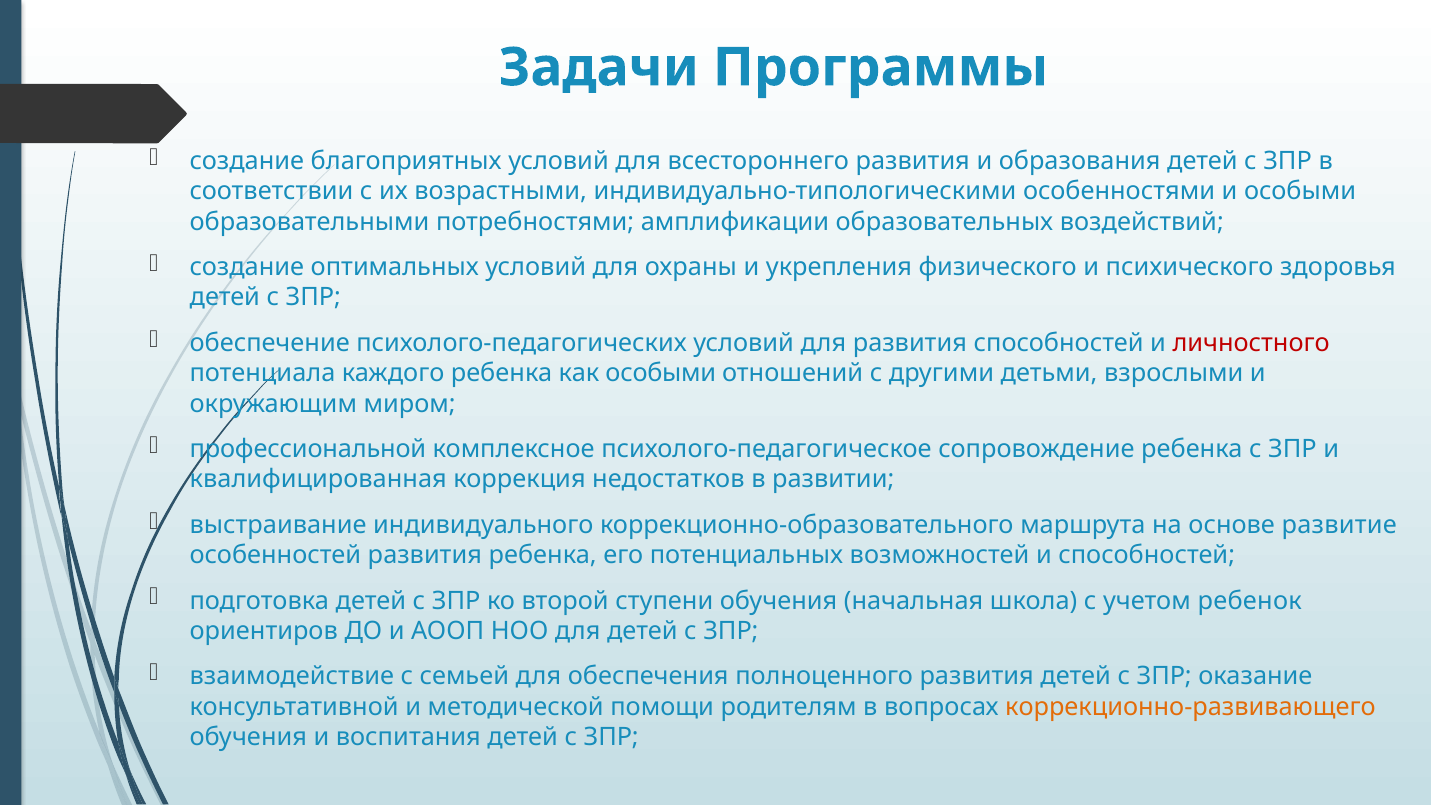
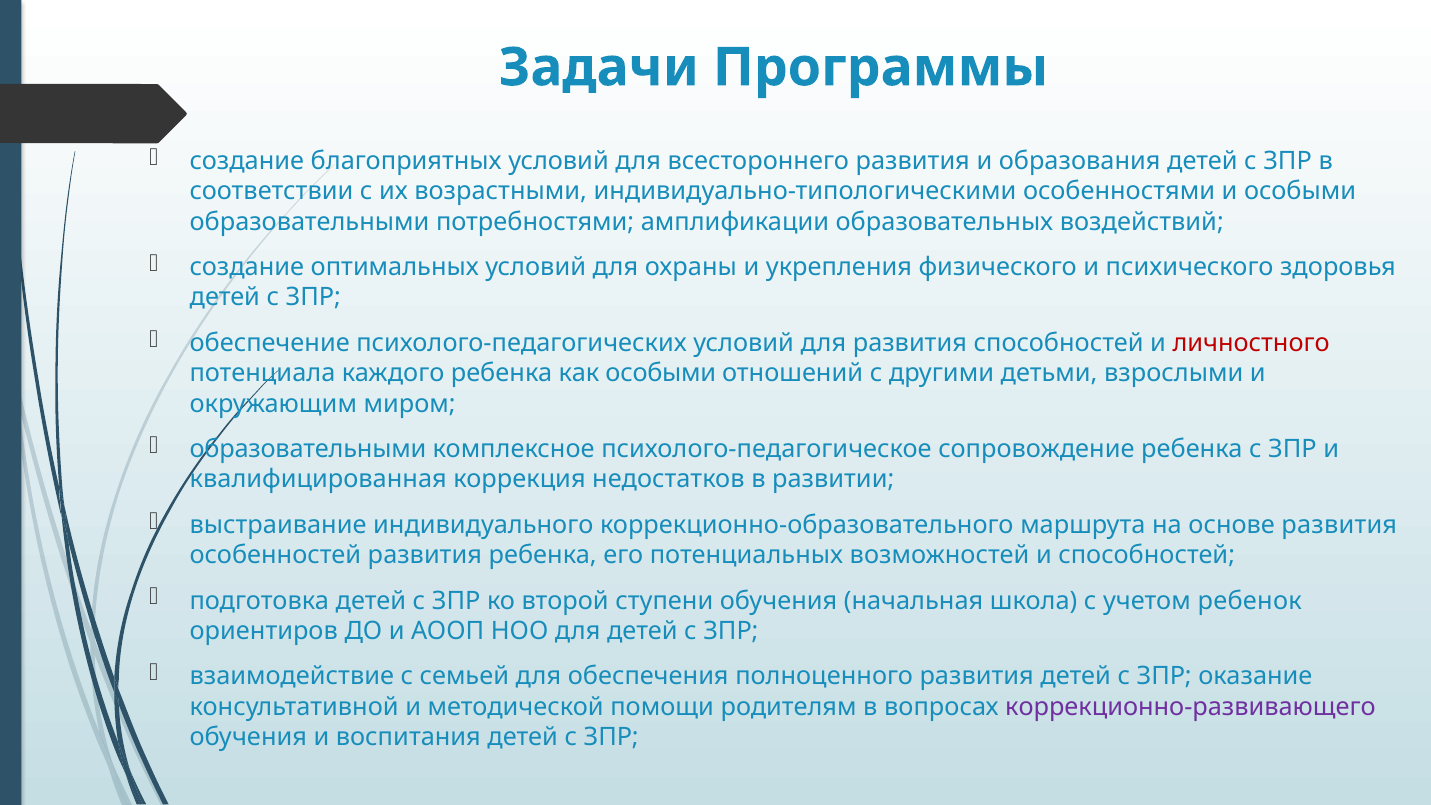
профессиональной at (308, 449): профессиональной -> образовательными
основе развитие: развитие -> развития
коррекционно-развивающего colour: orange -> purple
